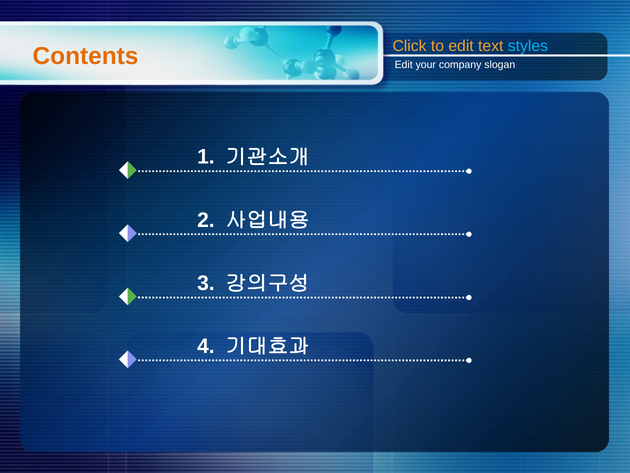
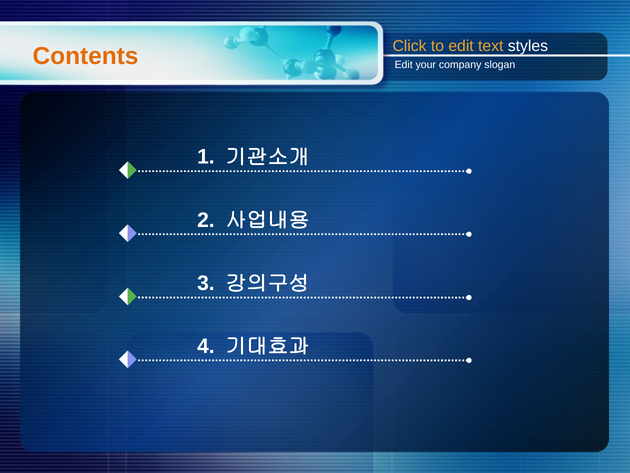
styles colour: light blue -> white
